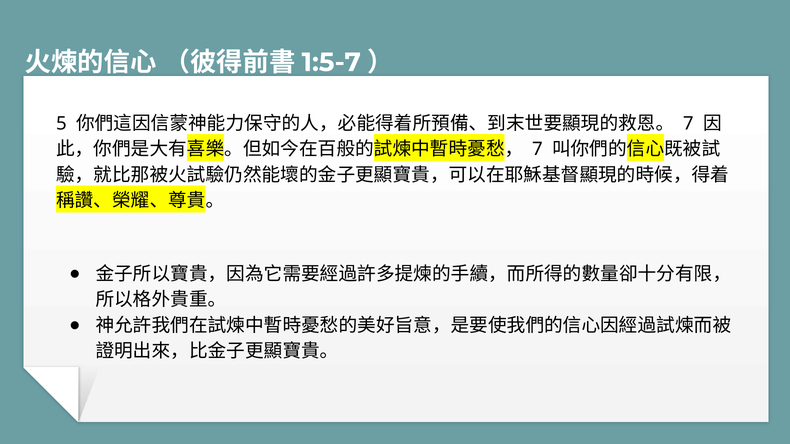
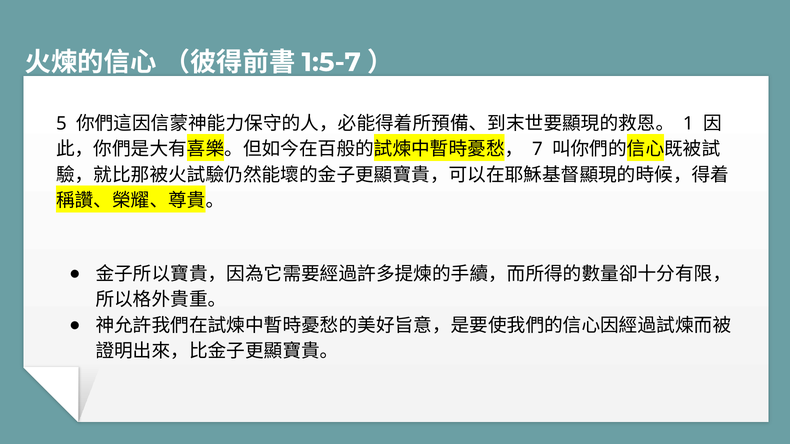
7 at (688, 124): 7 -> 1
